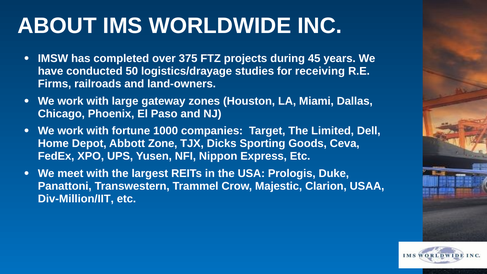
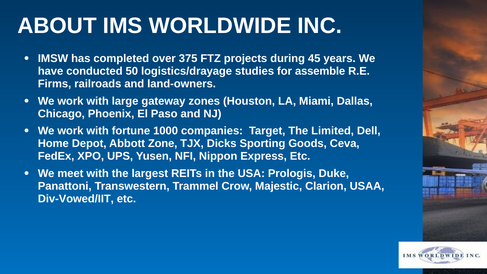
receiving: receiving -> assemble
Div-Million/IIT: Div-Million/IIT -> Div-Vowed/IIT
